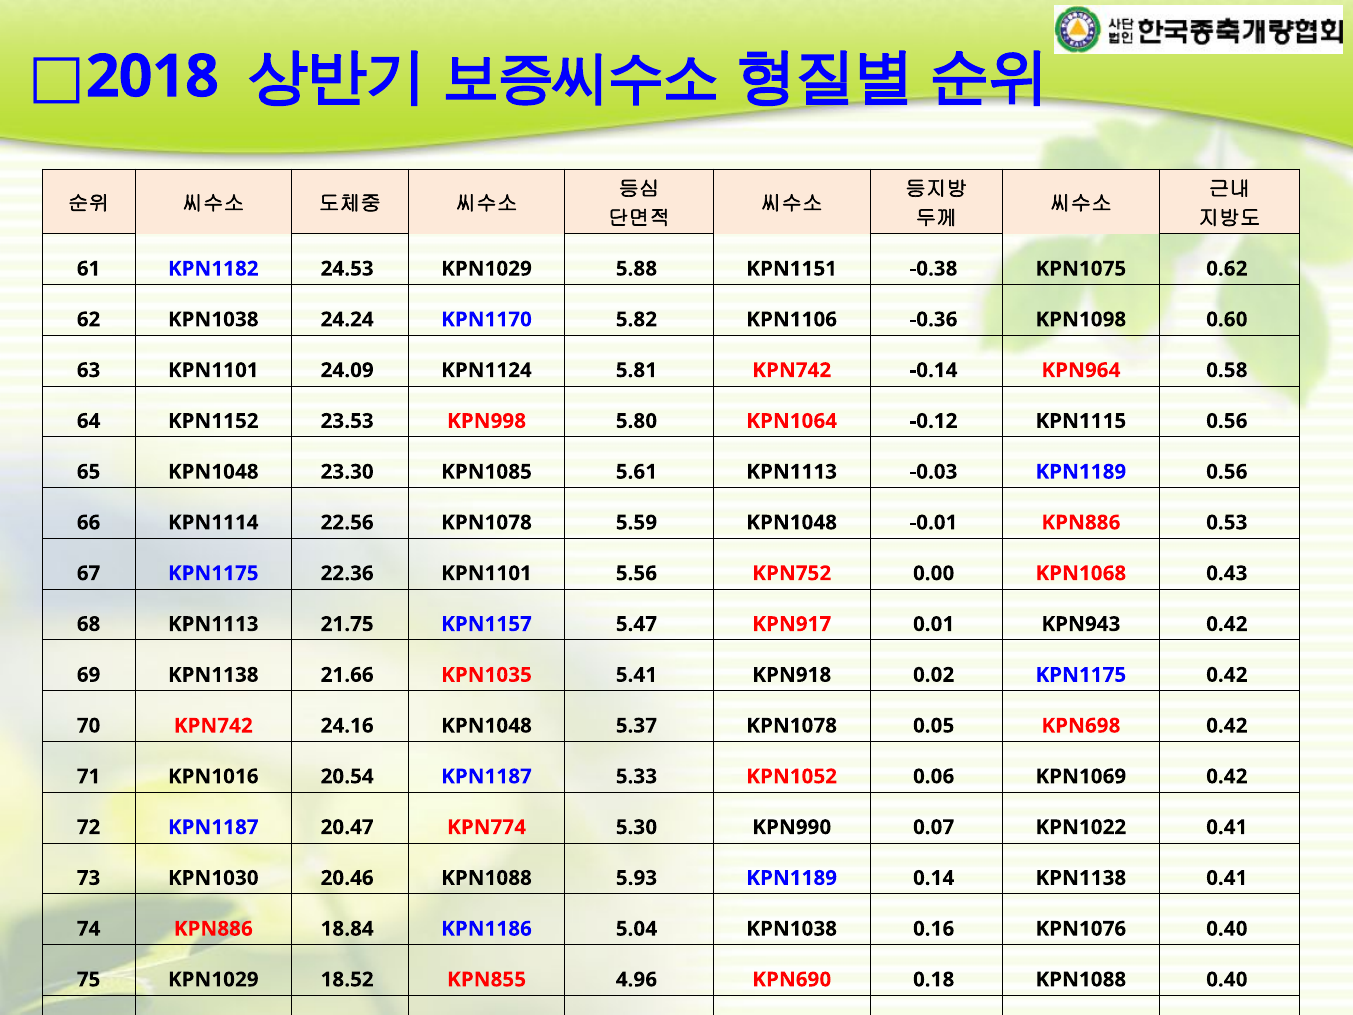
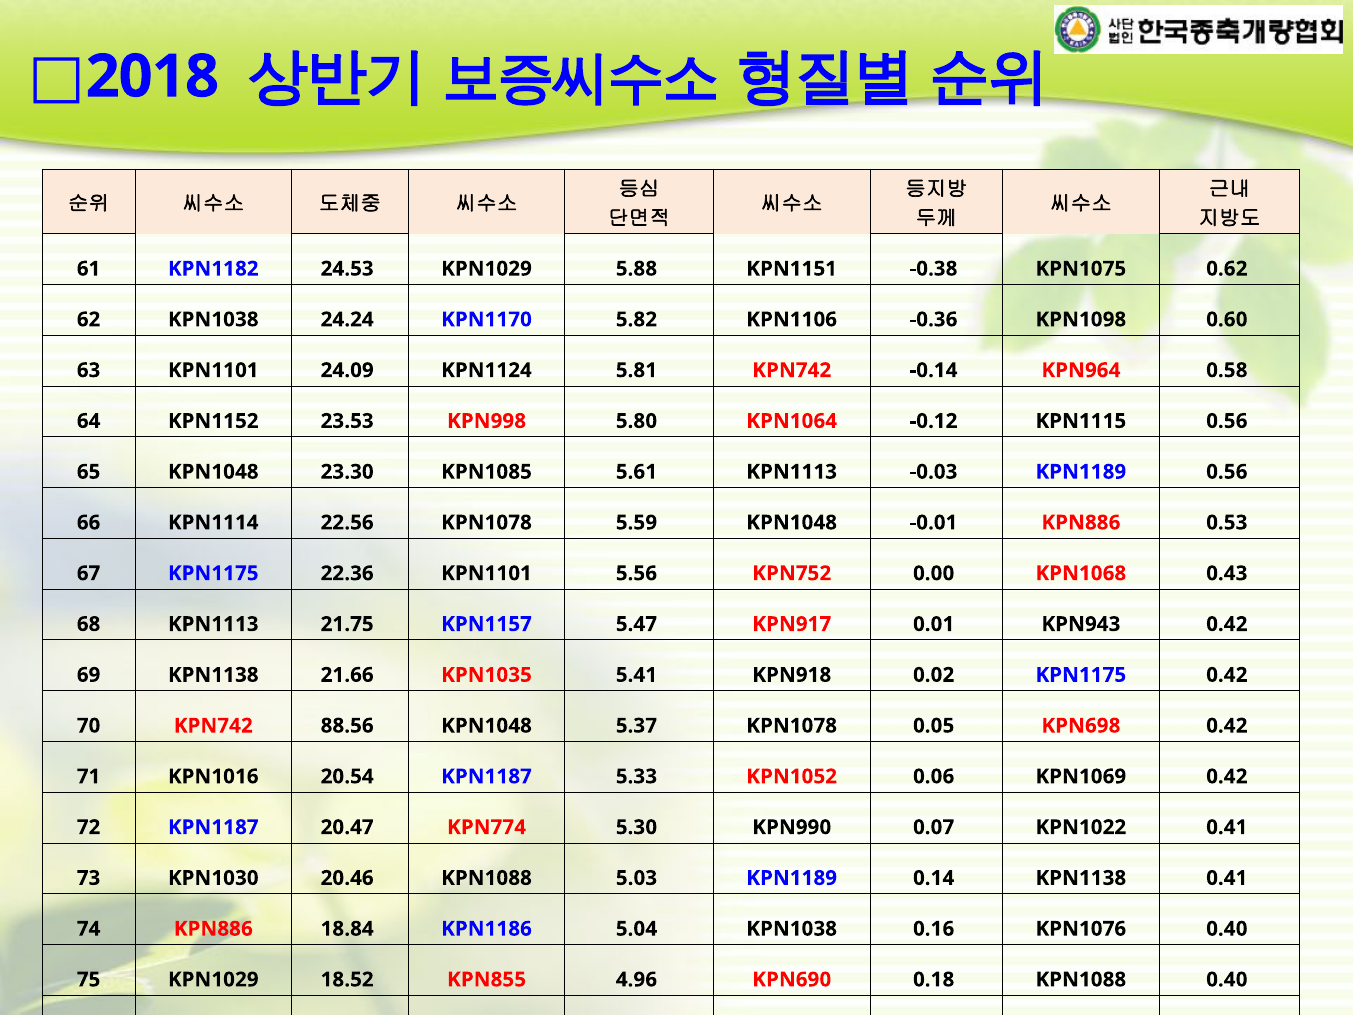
24.16: 24.16 -> 88.56
5.93: 5.93 -> 5.03
